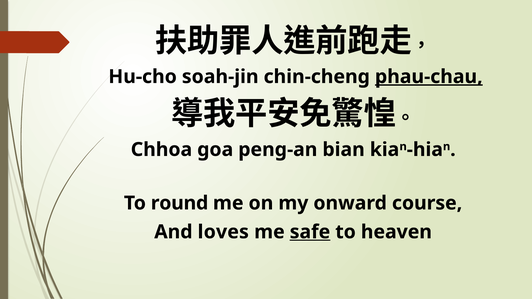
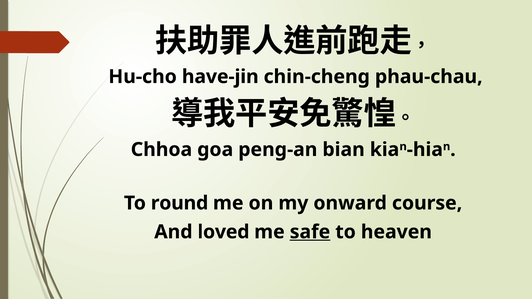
soah-jin: soah-jin -> have-jin
phau-chau underline: present -> none
loves: loves -> loved
